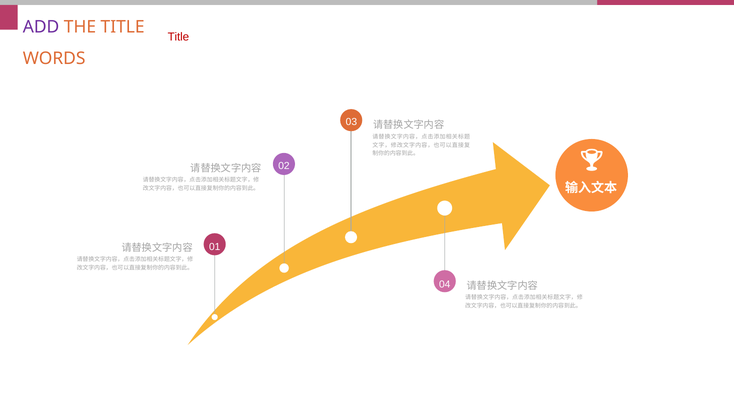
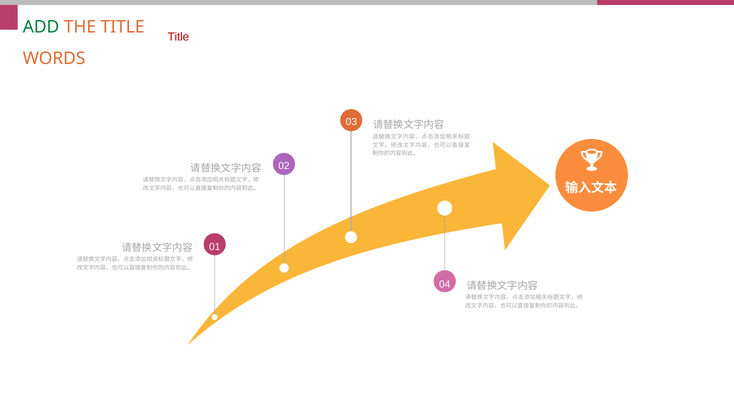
ADD at (41, 27) colour: purple -> green
